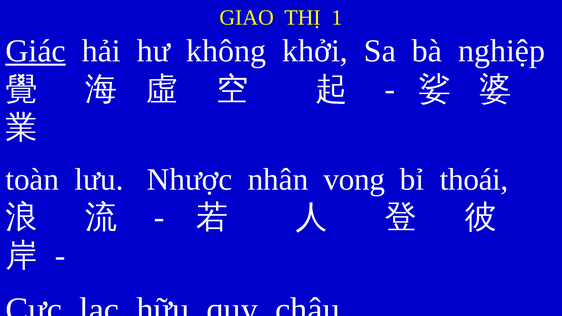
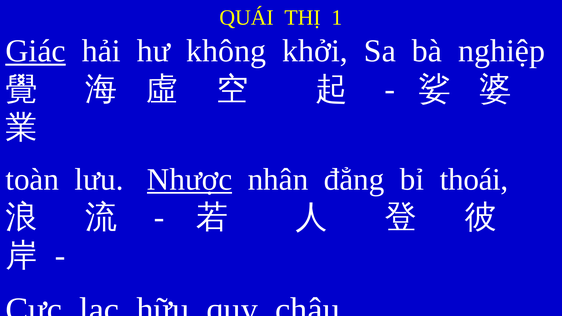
GIAO: GIAO -> QUÁI
Nhược underline: none -> present
vong: vong -> đẳng
